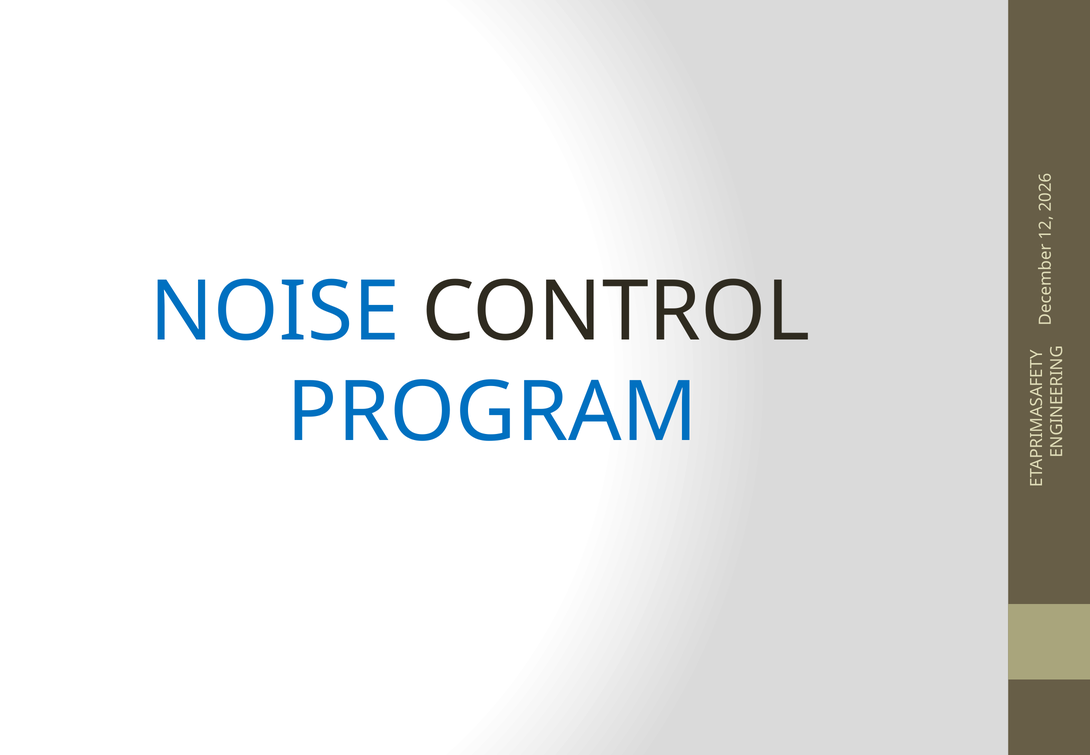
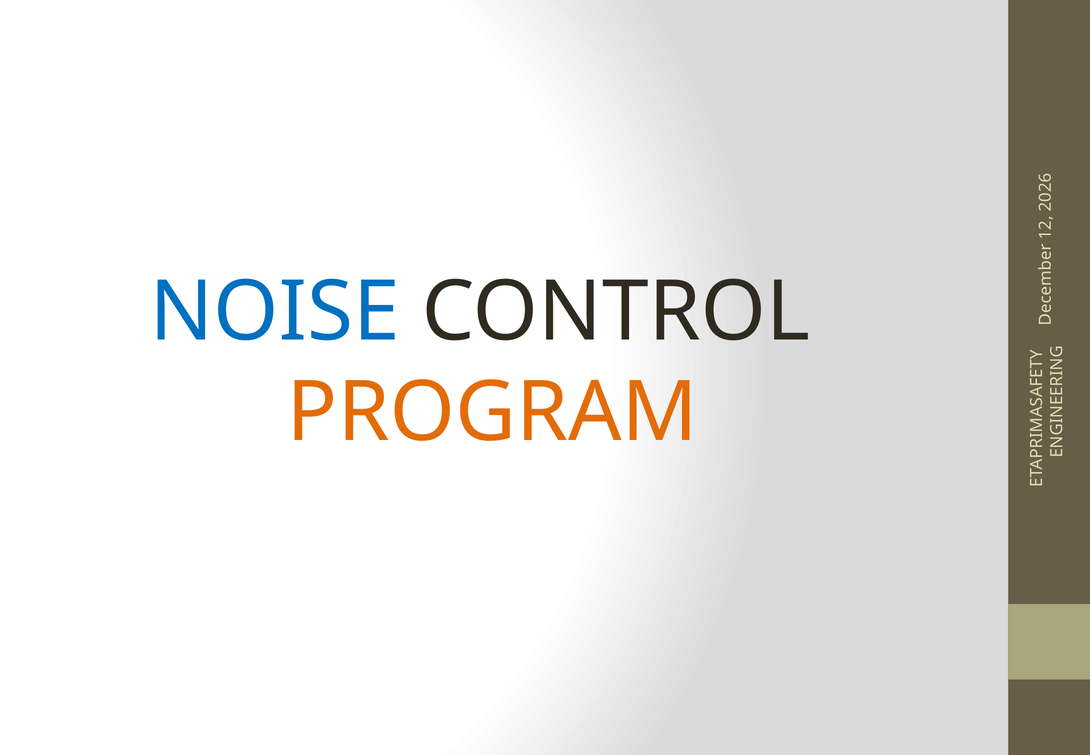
PROGRAM colour: blue -> orange
